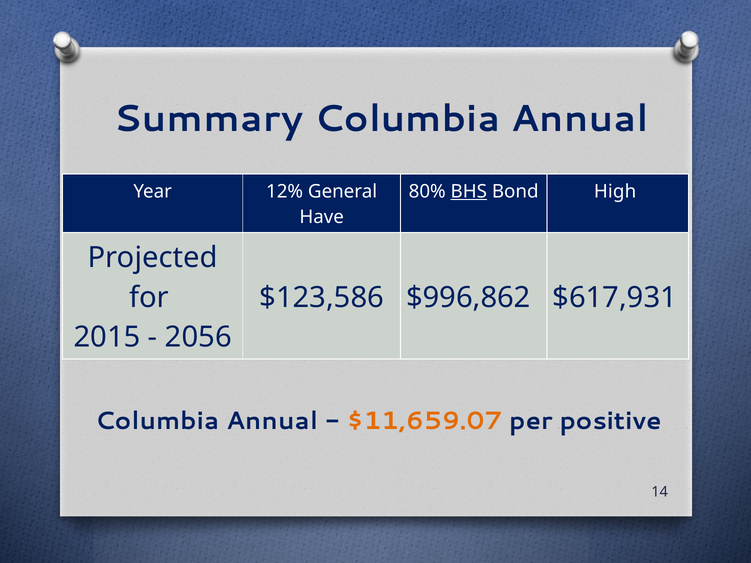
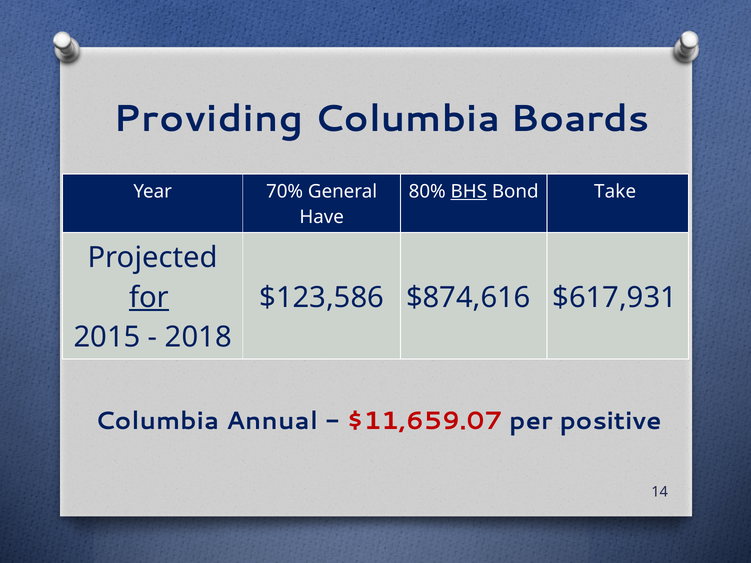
Summary: Summary -> Providing
Annual at (580, 119): Annual -> Boards
12%: 12% -> 70%
High: High -> Take
for underline: none -> present
$996,862: $996,862 -> $874,616
2056: 2056 -> 2018
$11,659.07 colour: orange -> red
